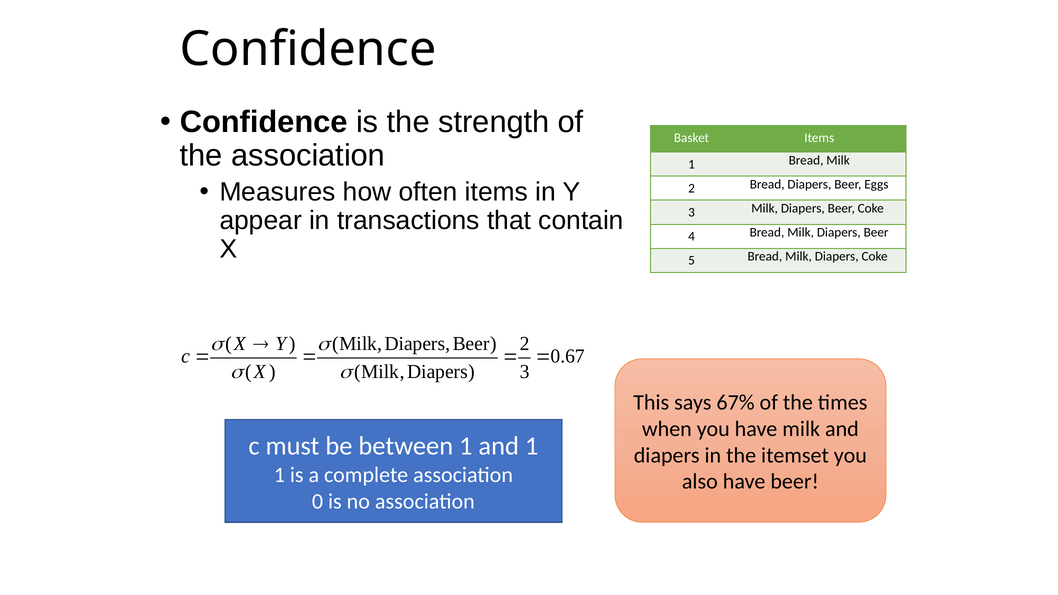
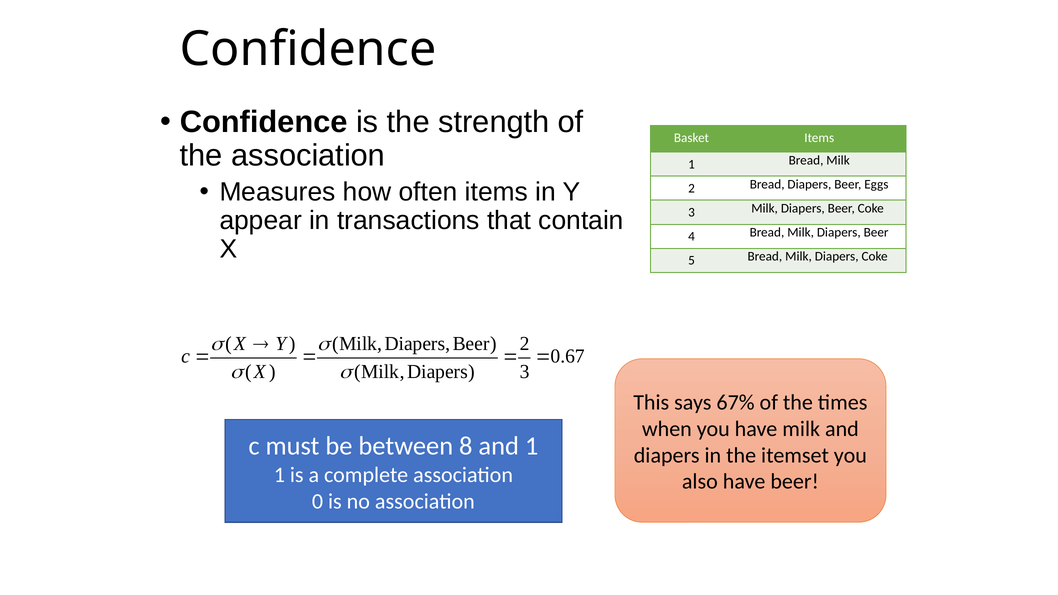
between 1: 1 -> 8
